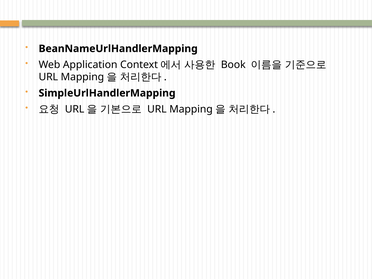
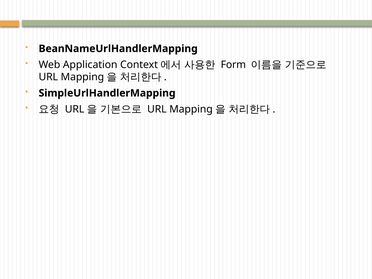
Book: Book -> Form
